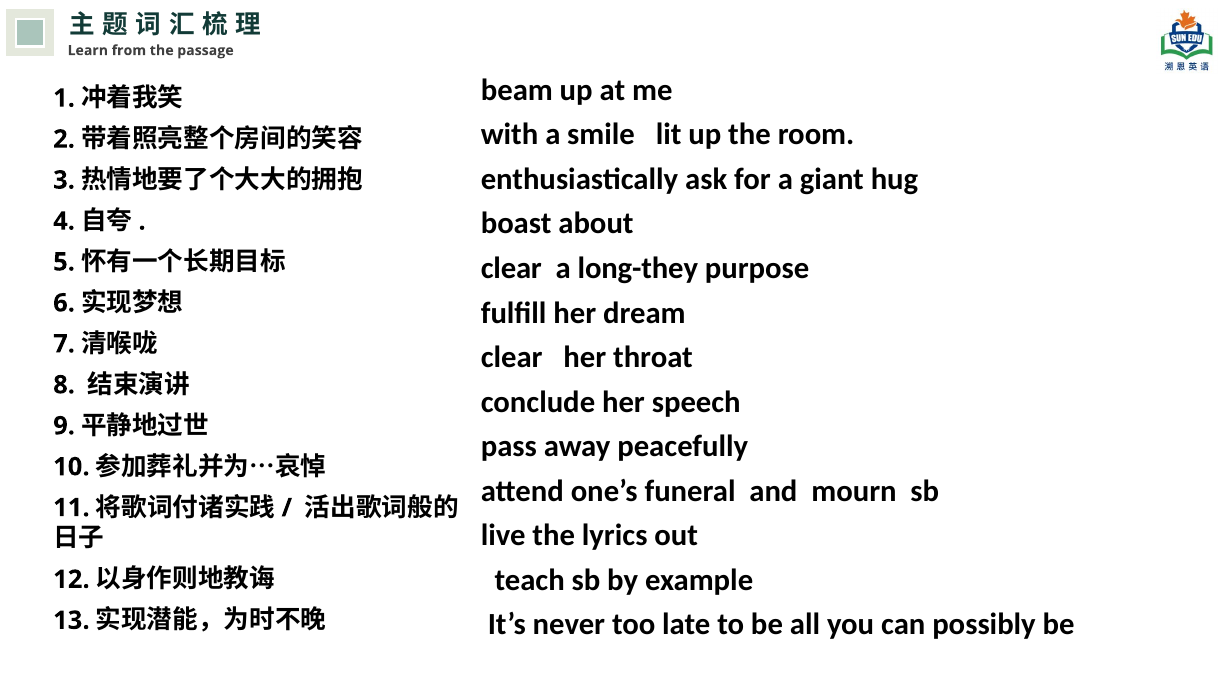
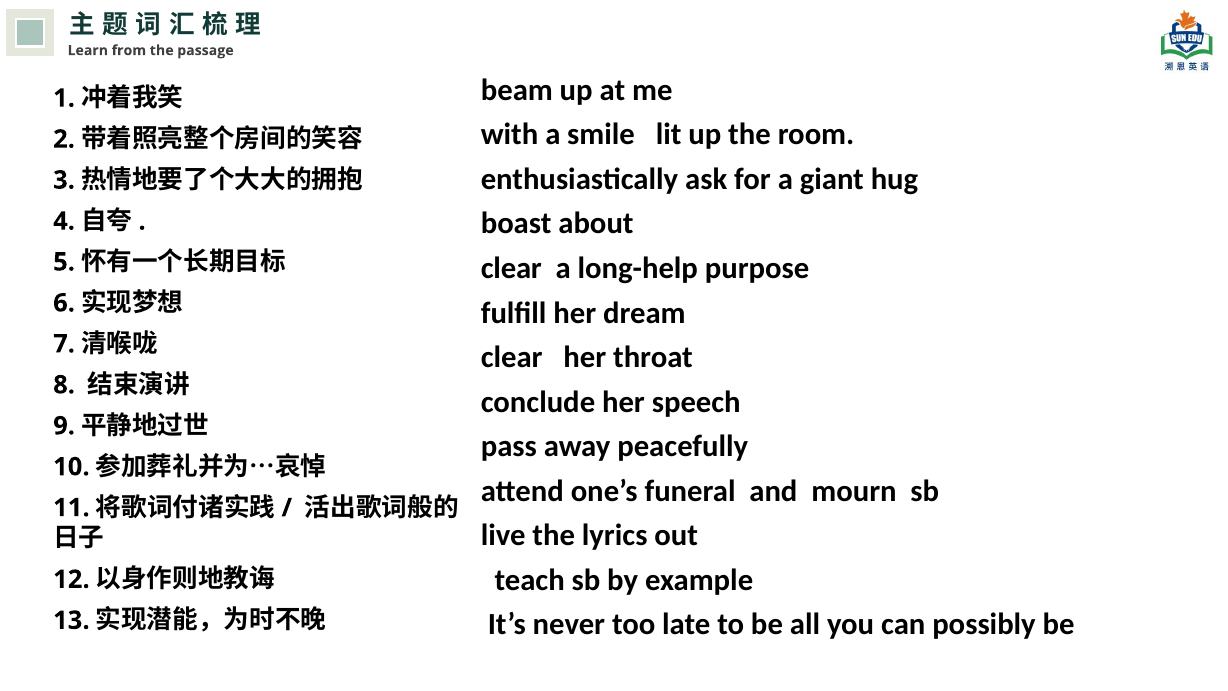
long-they: long-they -> long-help
